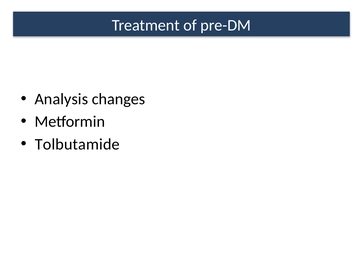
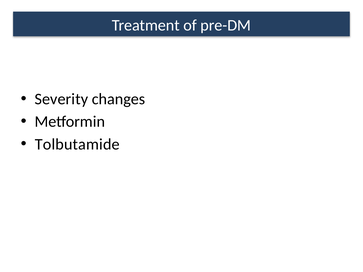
Analysis: Analysis -> Severity
